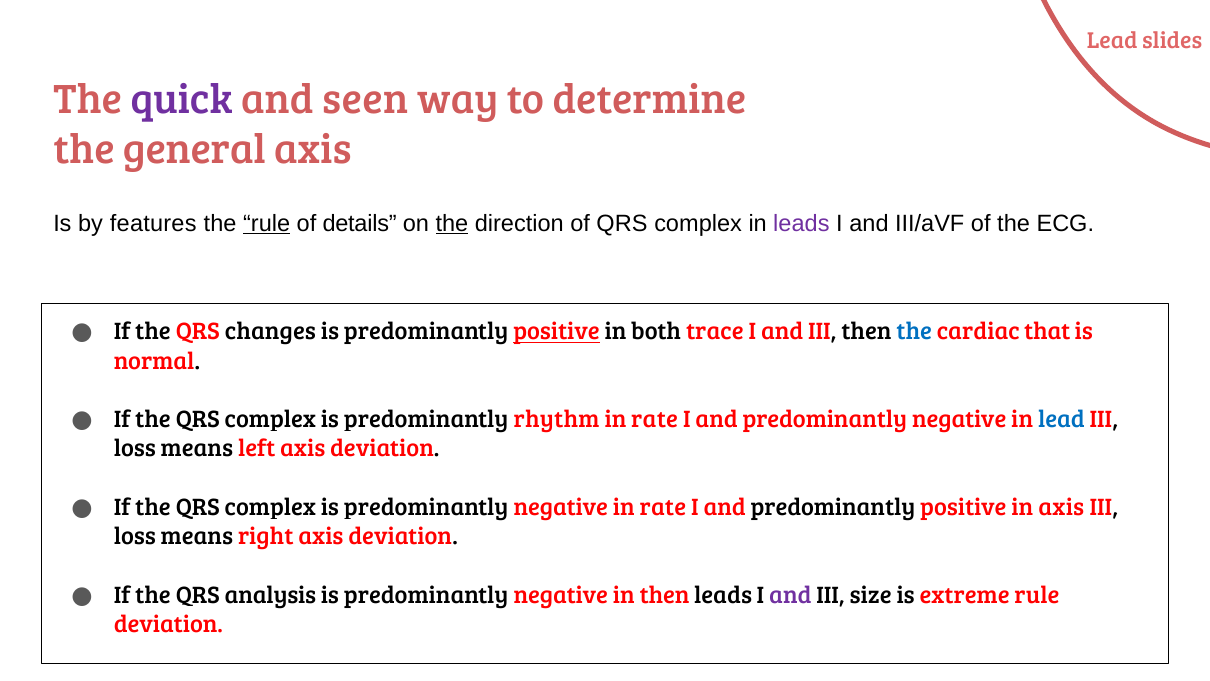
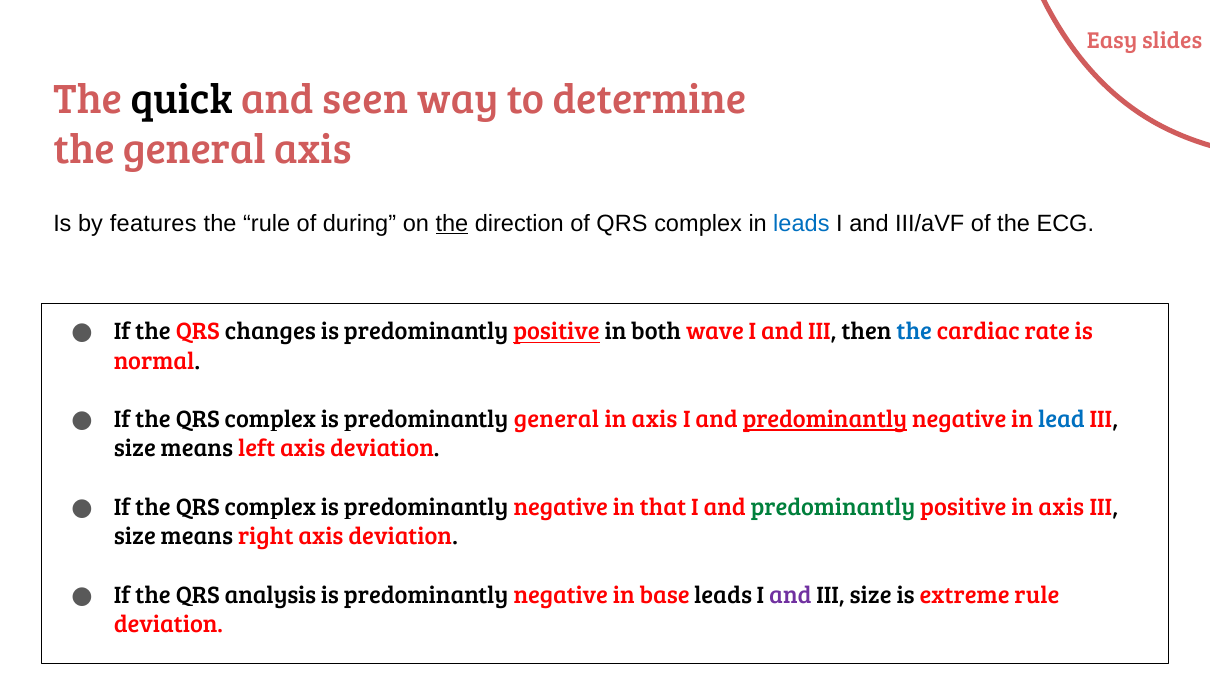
Lead at (1112, 41): Lead -> Easy
quick colour: purple -> black
rule at (267, 223) underline: present -> none
details: details -> during
leads at (801, 223) colour: purple -> blue
trace: trace -> wave
that: that -> rate
predominantly rhythm: rhythm -> general
rate at (655, 419): rate -> axis
predominantly at (825, 419) underline: none -> present
loss at (135, 449): loss -> size
negative in rate: rate -> that
predominantly at (833, 507) colour: black -> green
loss at (135, 536): loss -> size
in then: then -> base
